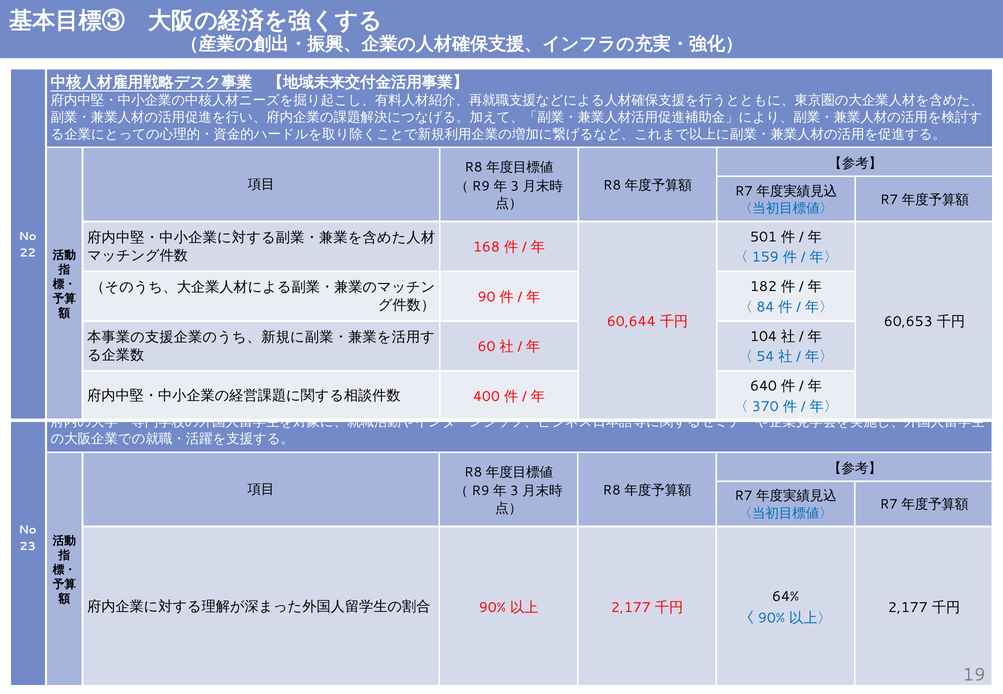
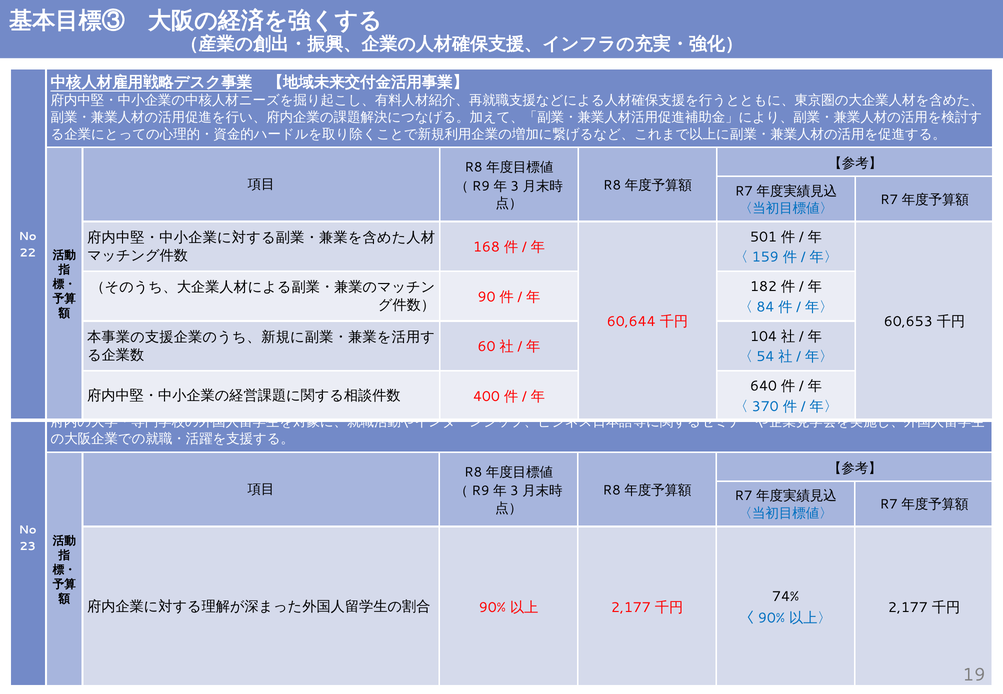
64%: 64% -> 74%
